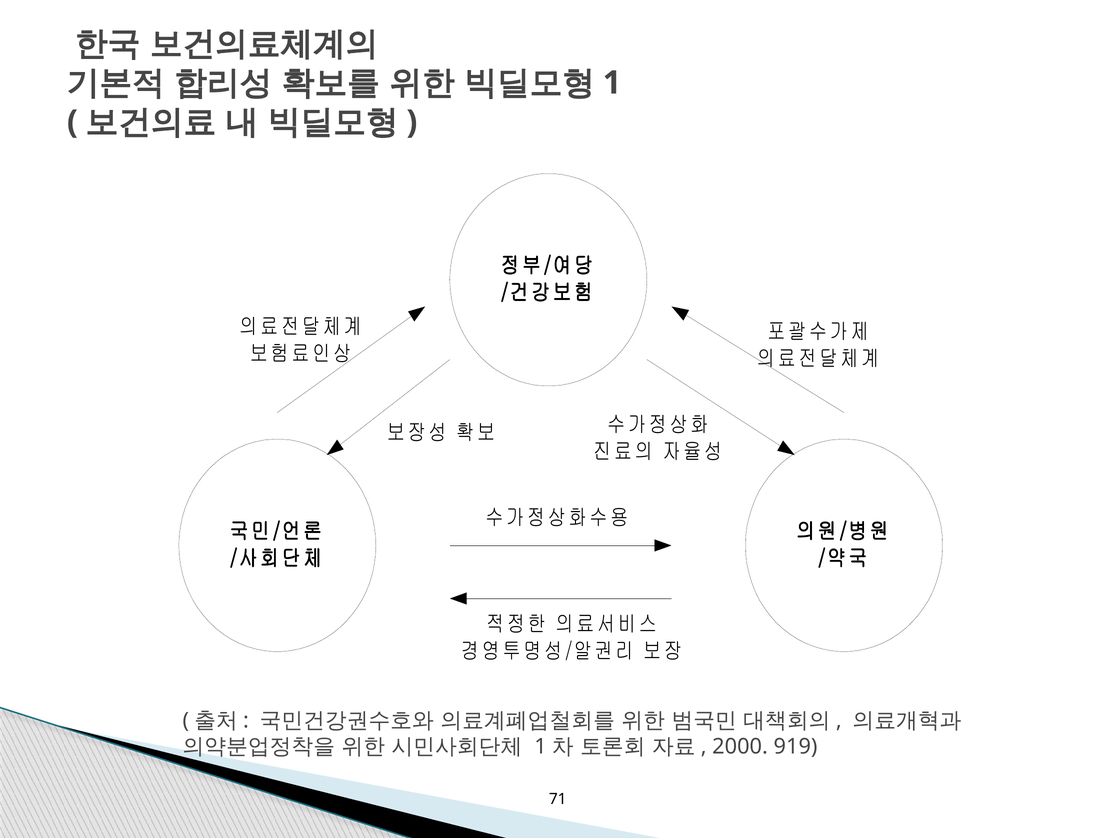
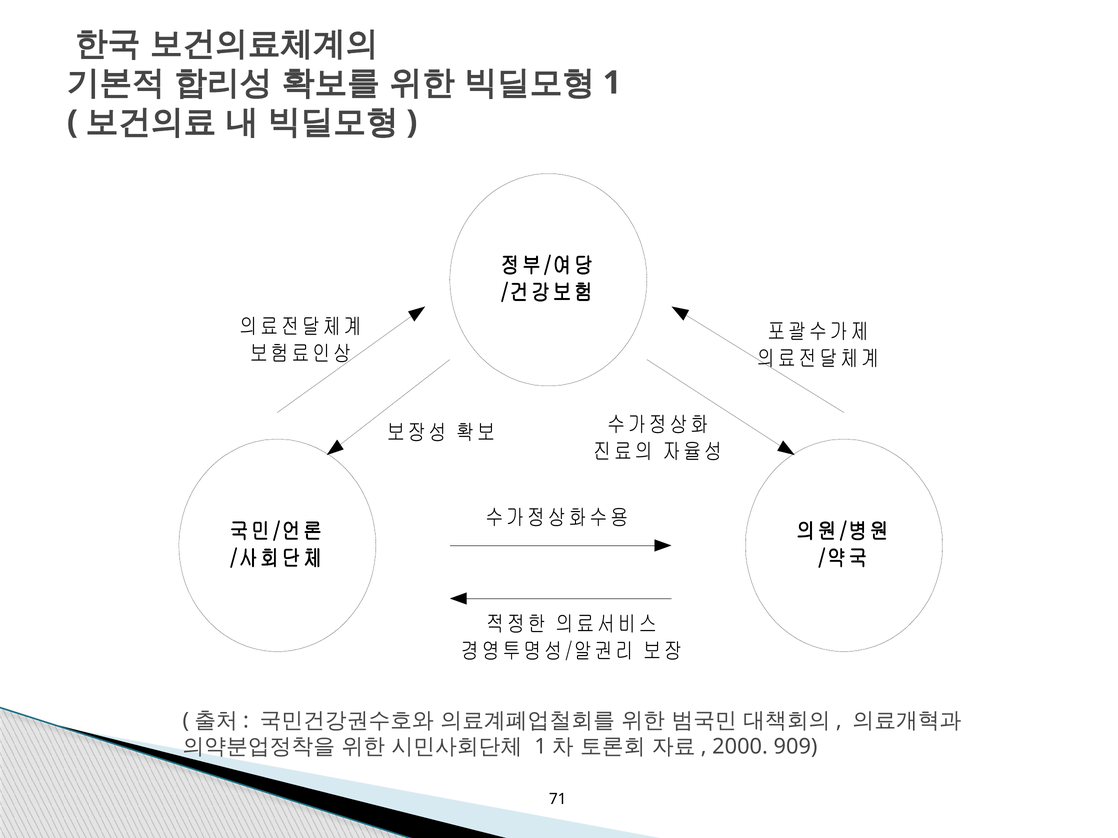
919: 919 -> 909
